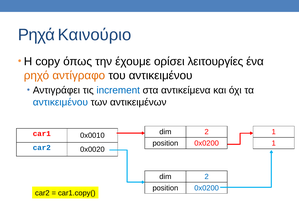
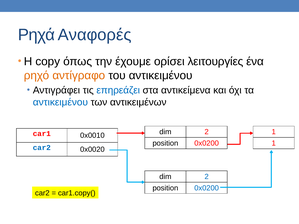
Καινούριο: Καινούριο -> Αναφορές
increment: increment -> επηρεάζει
